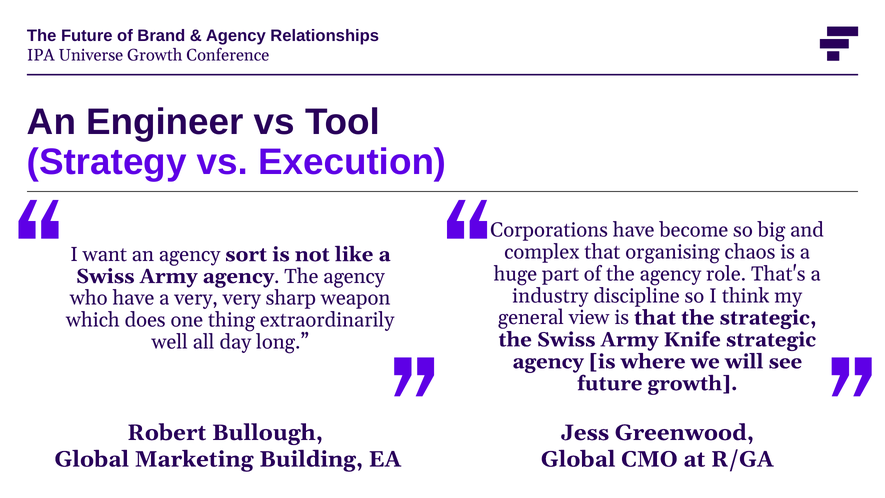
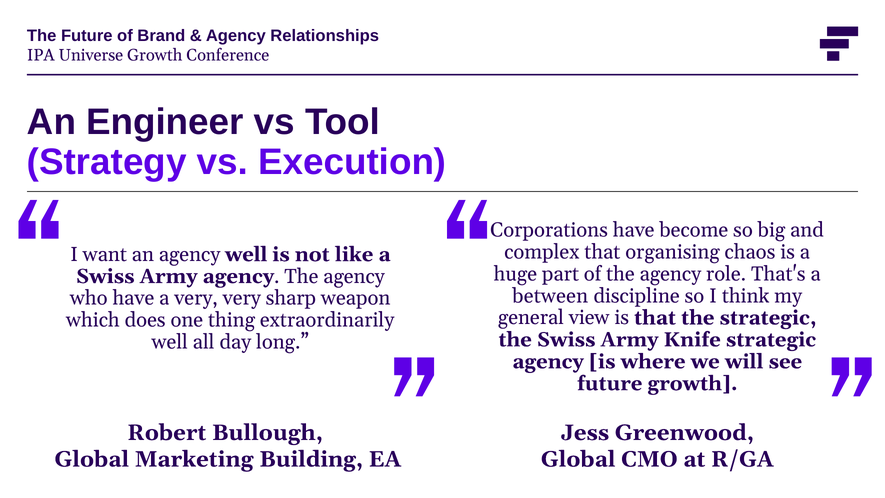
agency sort: sort -> well
industry: industry -> between
